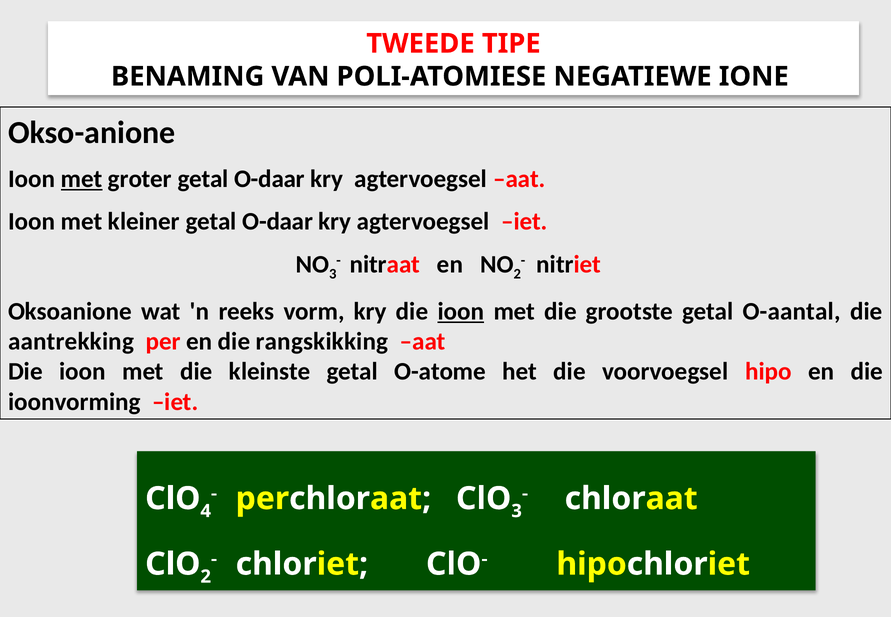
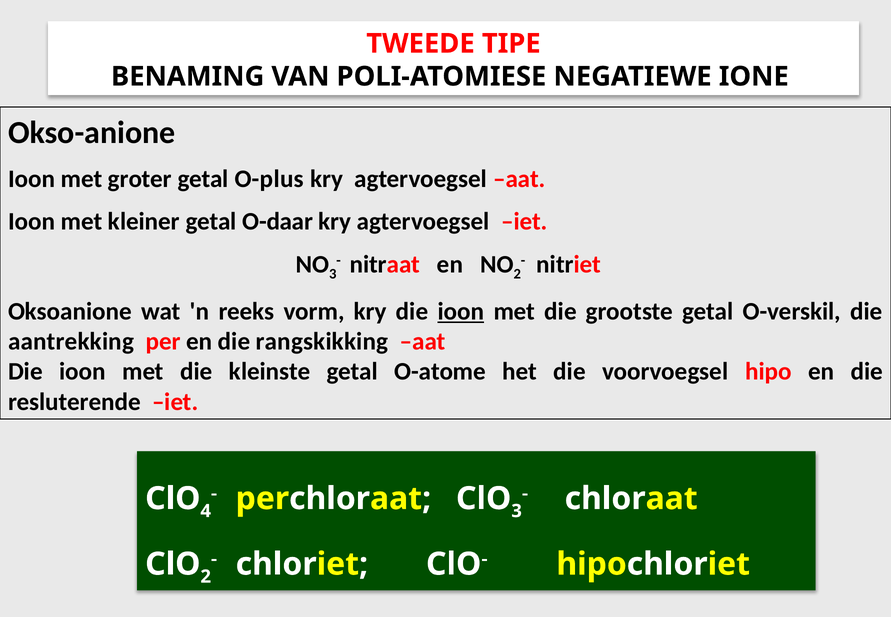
met at (82, 179) underline: present -> none
groter getal O-daar: O-daar -> O-plus
O-aantal: O-aantal -> O-verskil
ioonvorming: ioonvorming -> resluterende
